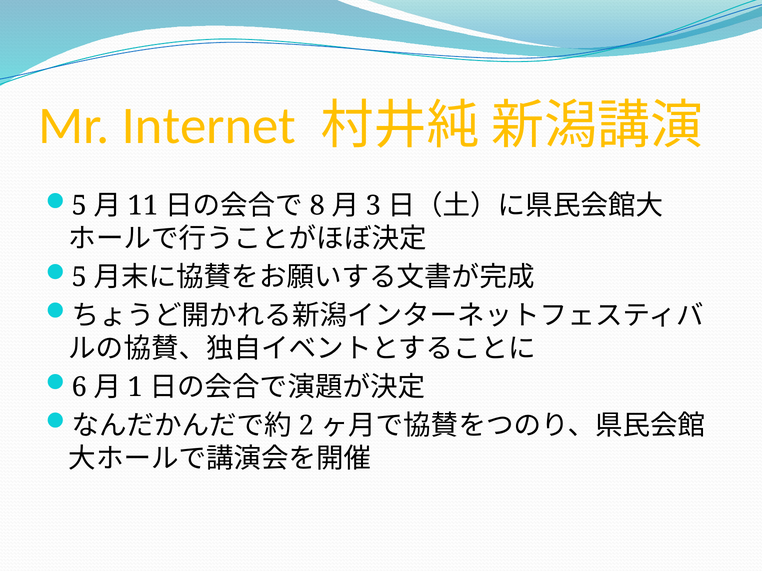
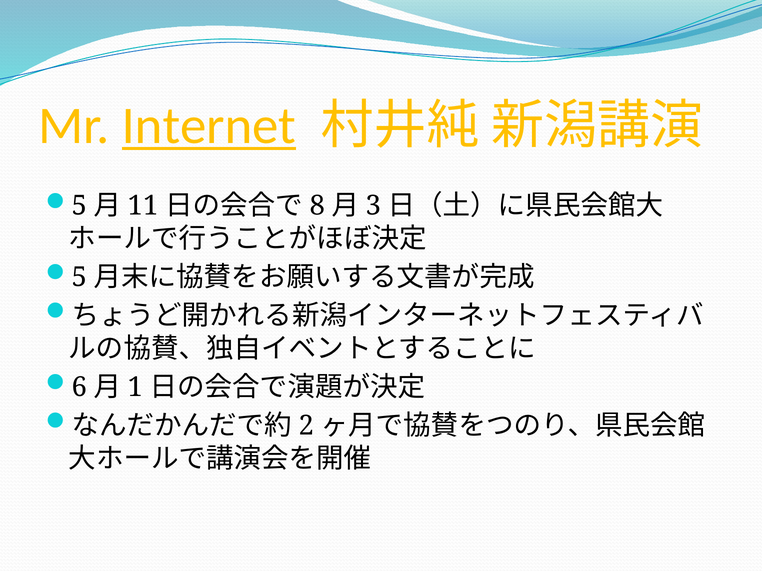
Internet underline: none -> present
